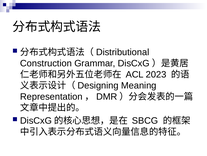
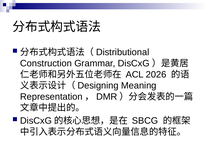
2023: 2023 -> 2026
